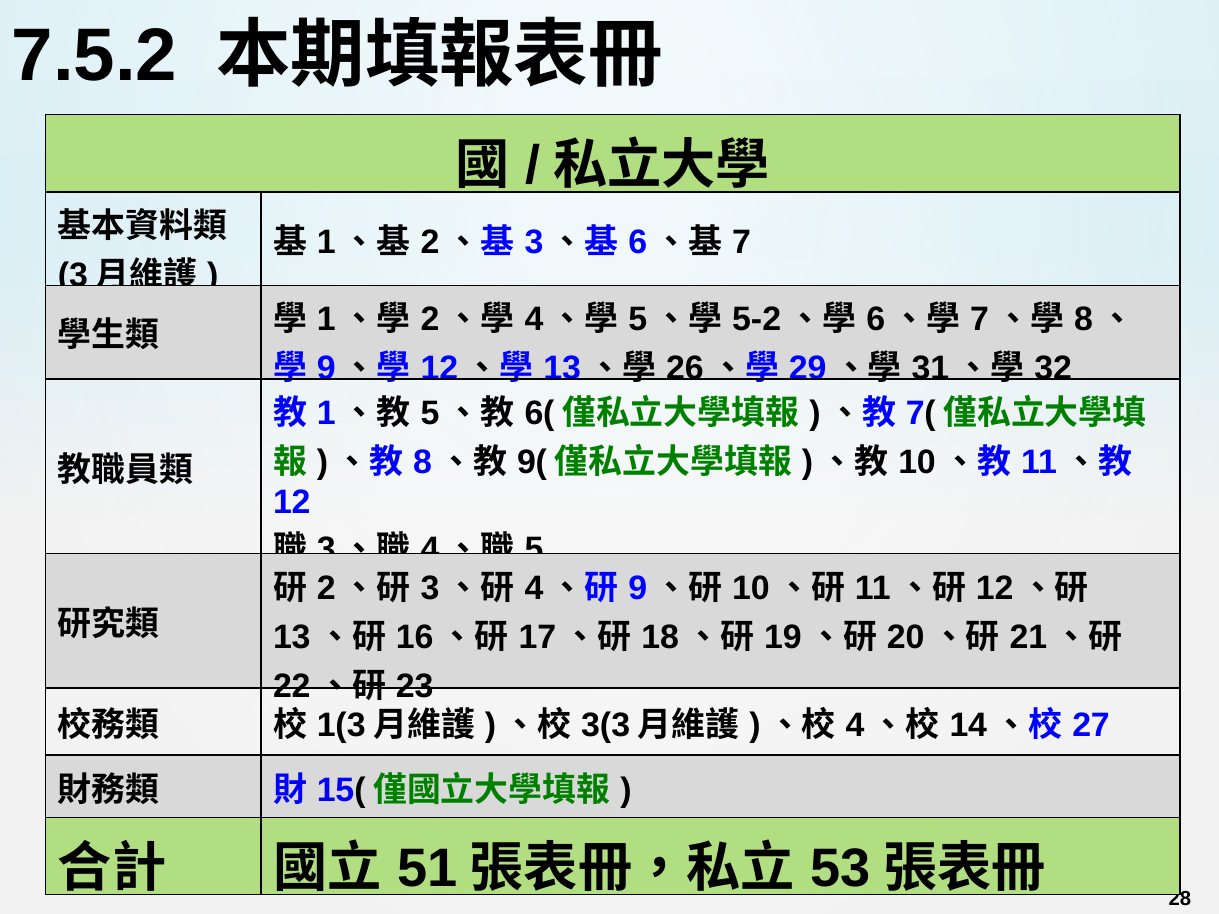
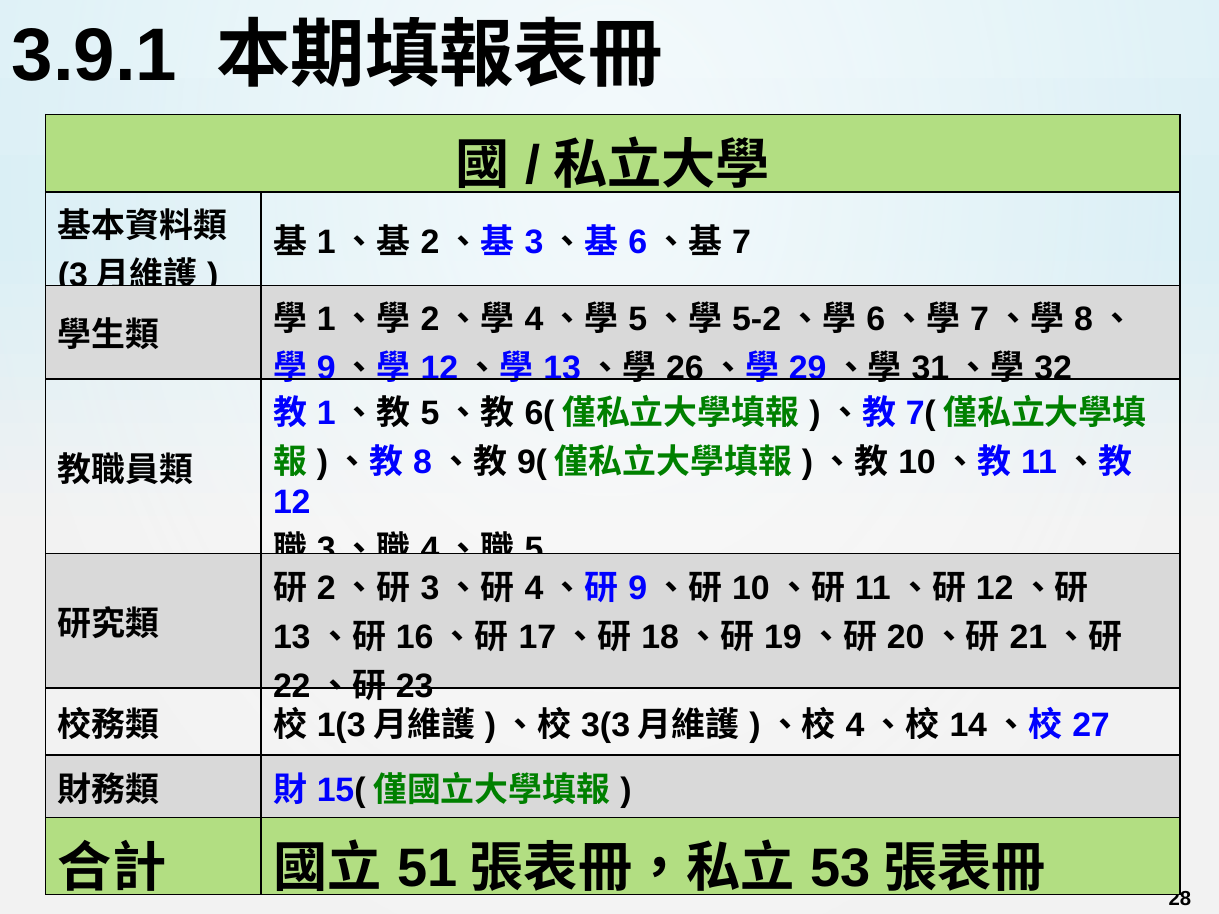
7.5.2: 7.5.2 -> 3.9.1
